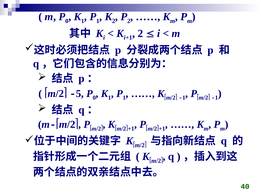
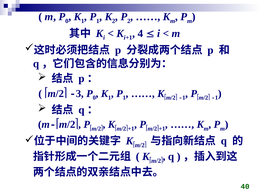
2 at (140, 33): 2 -> 4
5: 5 -> 3
